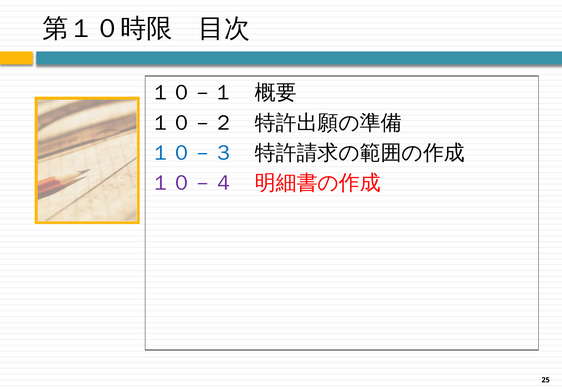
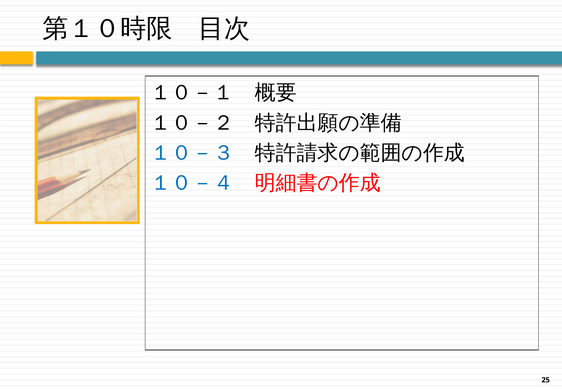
１０－４ colour: purple -> blue
